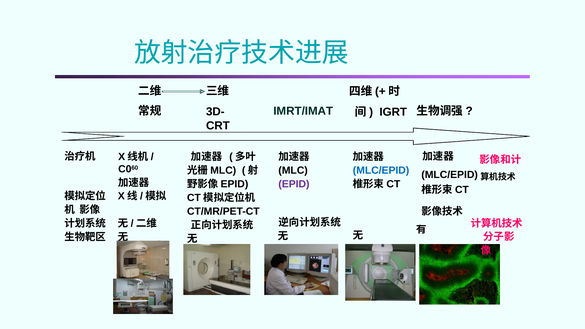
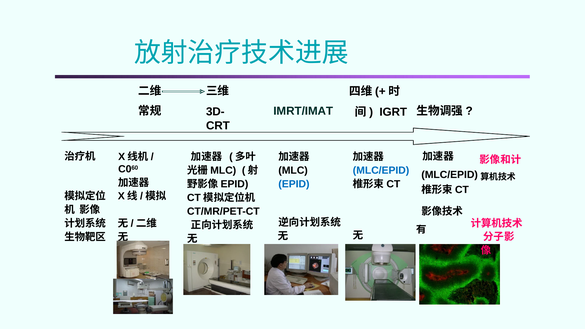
EPID colour: purple -> blue
